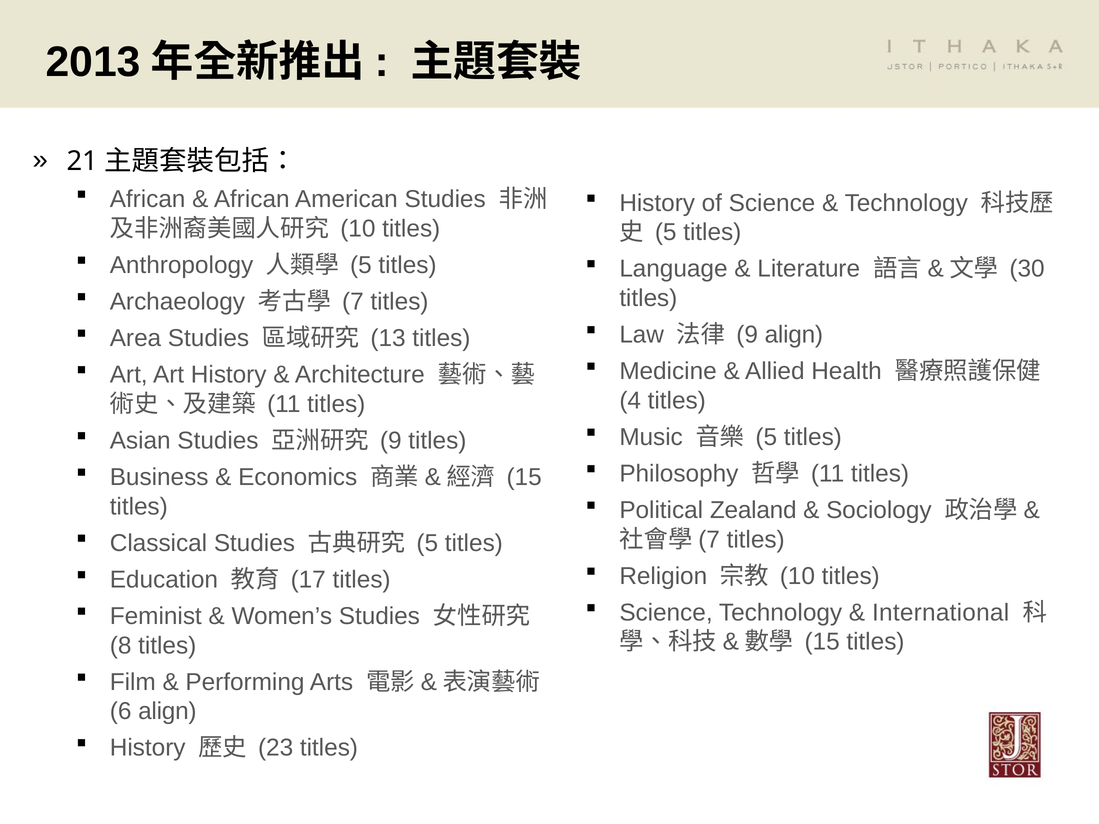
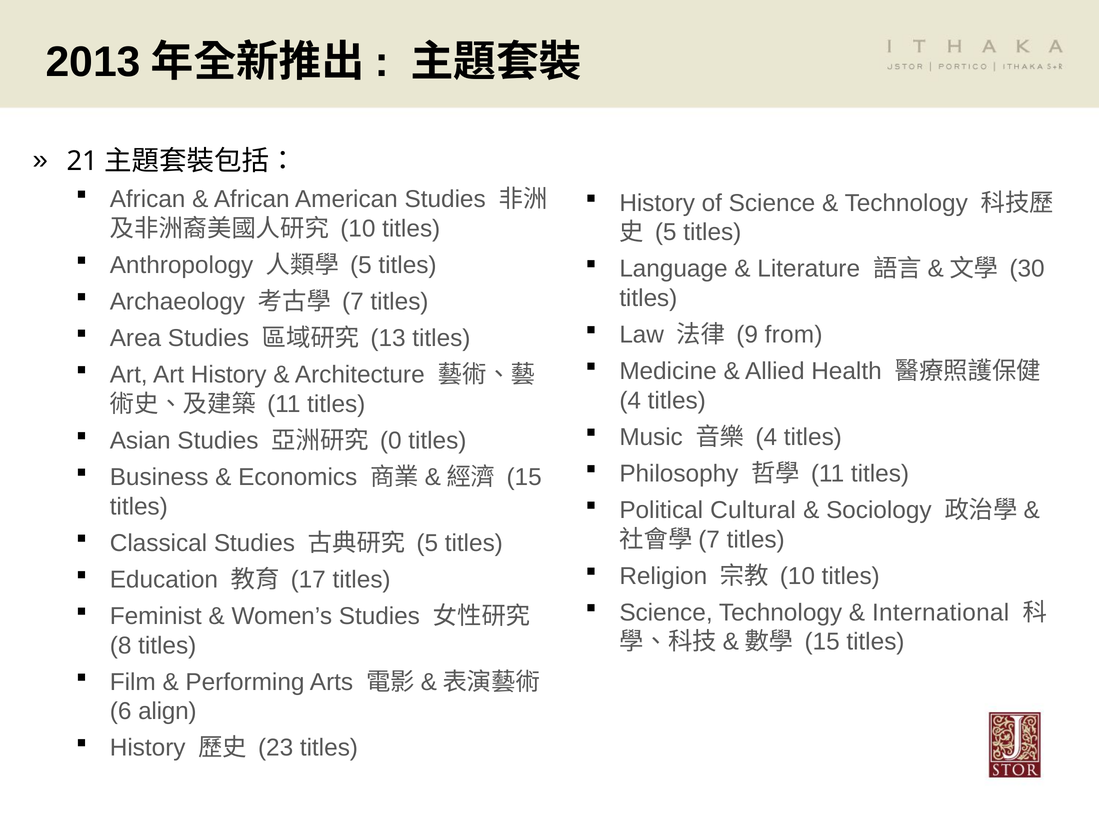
9 align: align -> from
5 at (766, 437): 5 -> 4
9 at (391, 441): 9 -> 0
Zealand: Zealand -> Cultural
